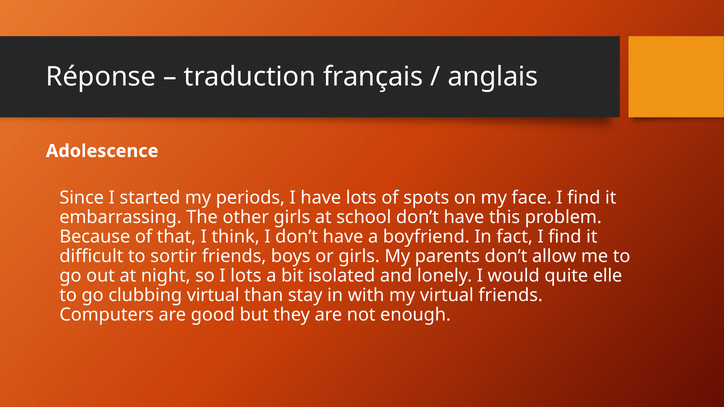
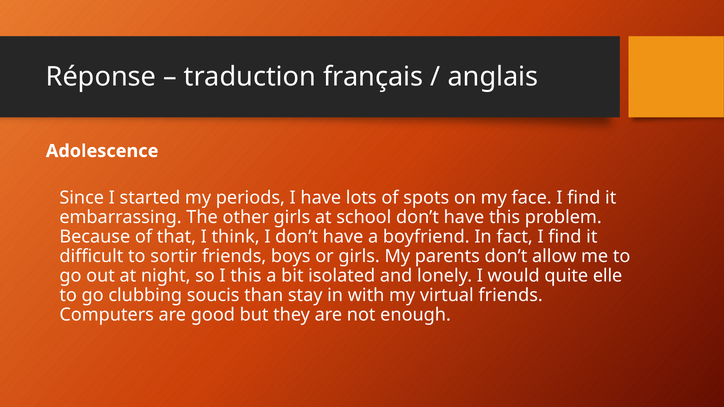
I lots: lots -> this
clubbing virtual: virtual -> soucis
